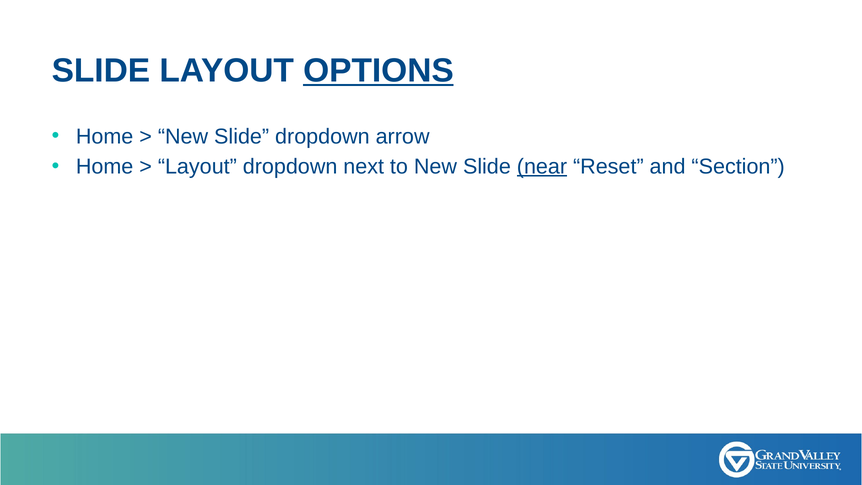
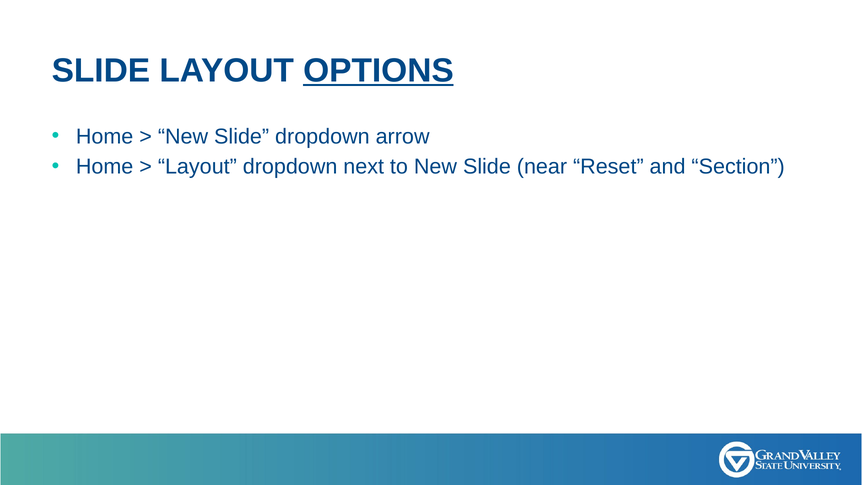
near underline: present -> none
